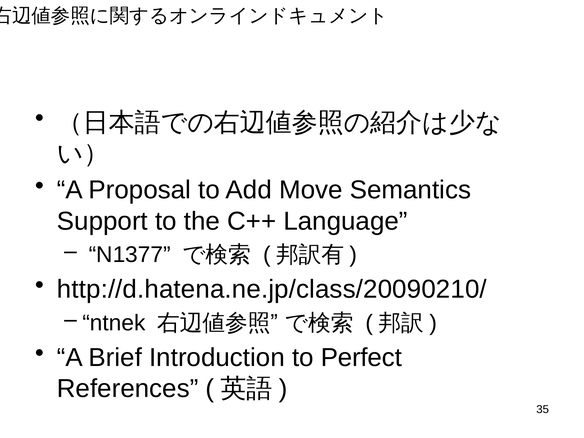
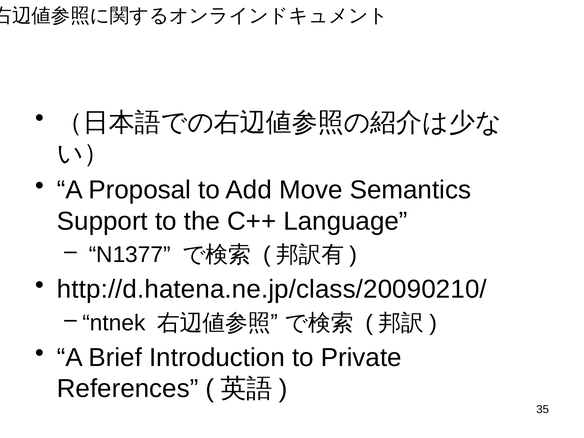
Perfect: Perfect -> Private
